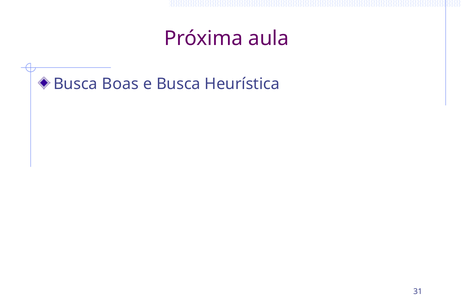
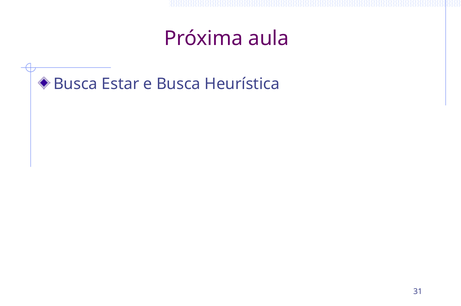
Boas: Boas -> Estar
